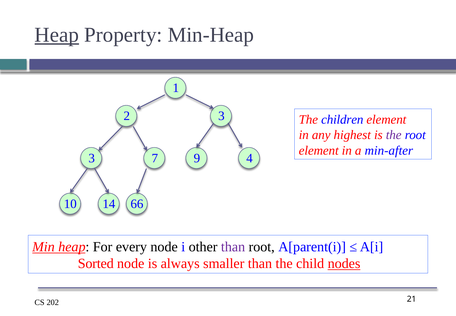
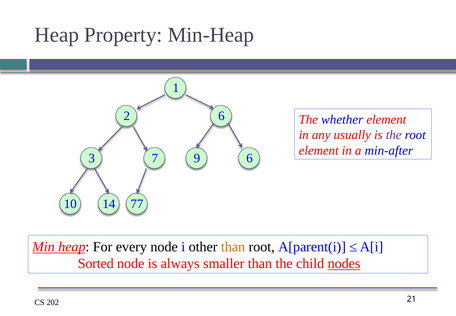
Heap at (57, 35) underline: present -> none
2 3: 3 -> 6
children: children -> whether
highest: highest -> usually
9 4: 4 -> 6
66: 66 -> 77
than at (233, 246) colour: purple -> orange
